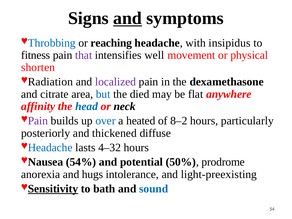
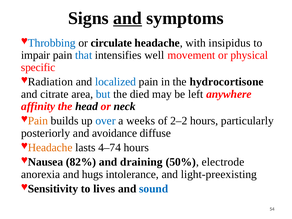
reaching: reaching -> circulate
fitness: fitness -> impair
that colour: purple -> blue
shorten: shorten -> specific
localized colour: purple -> blue
dexamethasone: dexamethasone -> hydrocortisone
flat: flat -> left
head colour: blue -> black
Pain at (38, 121) colour: purple -> orange
heated: heated -> weeks
8–2: 8–2 -> 2–2
thickened: thickened -> avoidance
Headache at (50, 148) colour: blue -> orange
4–32: 4–32 -> 4–74
54%: 54% -> 82%
potential: potential -> draining
prodrome: prodrome -> electrode
Sensitivity underline: present -> none
bath: bath -> lives
